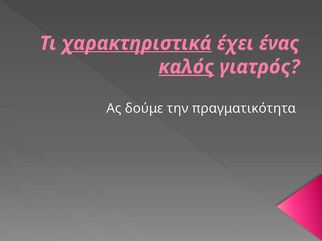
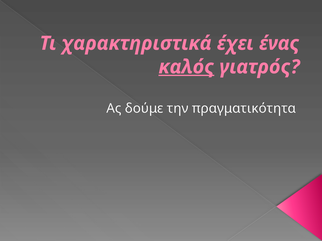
χαρακτηριστικά underline: present -> none
